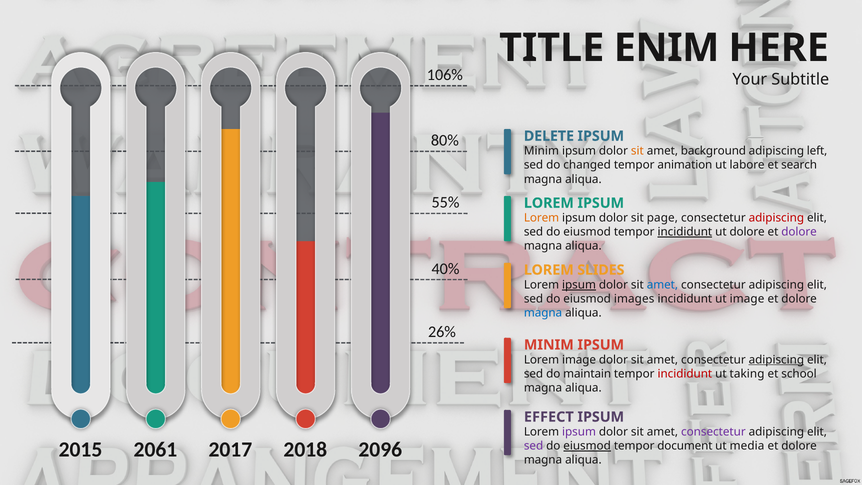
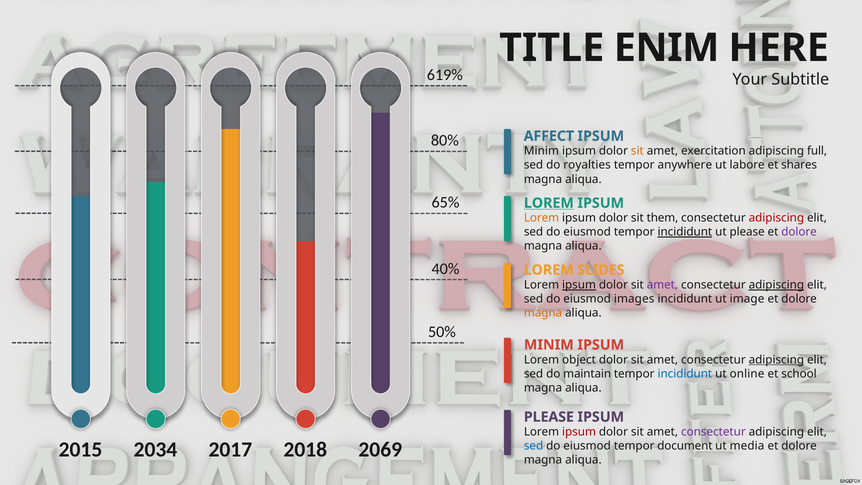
106%: 106% -> 619%
DELETE: DELETE -> AFFECT
background: background -> exercitation
left: left -> full
changed: changed -> royalties
animation: animation -> anywhere
search: search -> shares
55%: 55% -> 65%
LOREM at (549, 203) underline: none -> present
page: page -> them
ut dolore: dolore -> please
amet at (662, 285) colour: blue -> purple
adipiscing at (776, 285) underline: none -> present
magna at (543, 313) colour: blue -> orange
26%: 26% -> 50%
Lorem image: image -> object
incididunt at (685, 374) colour: red -> blue
taking: taking -> online
EFFECT at (549, 417): EFFECT -> PLEASE
ipsum at (579, 432) colour: purple -> red
2061: 2061 -> 2034
2096: 2096 -> 2069
sed at (534, 446) colour: purple -> blue
eiusmod at (587, 446) underline: present -> none
